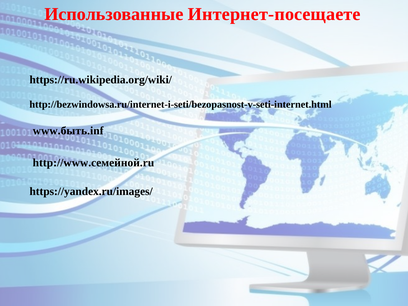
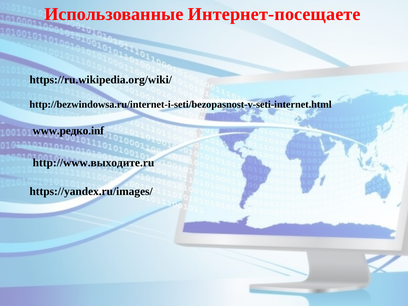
www.быть.inf: www.быть.inf -> www.редко.inf
http://www.семейной.ru: http://www.семейной.ru -> http://www.выходите.ru
